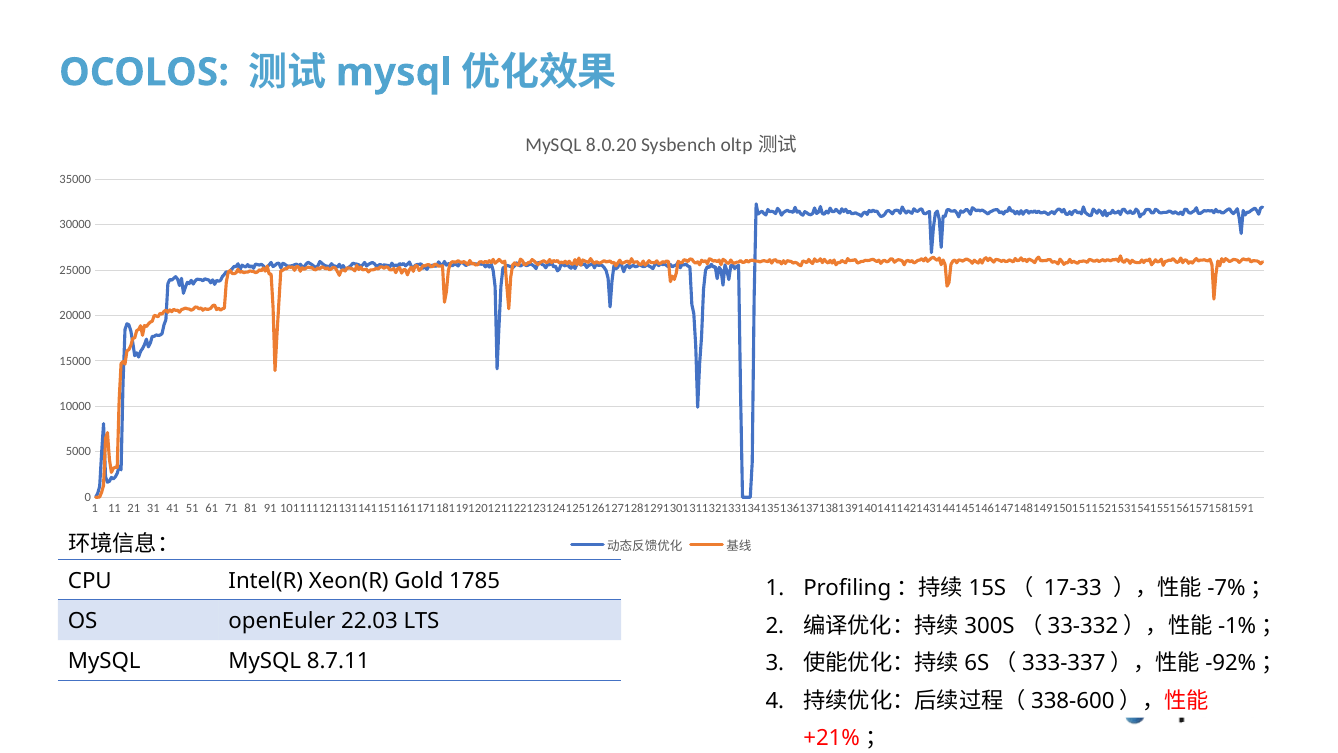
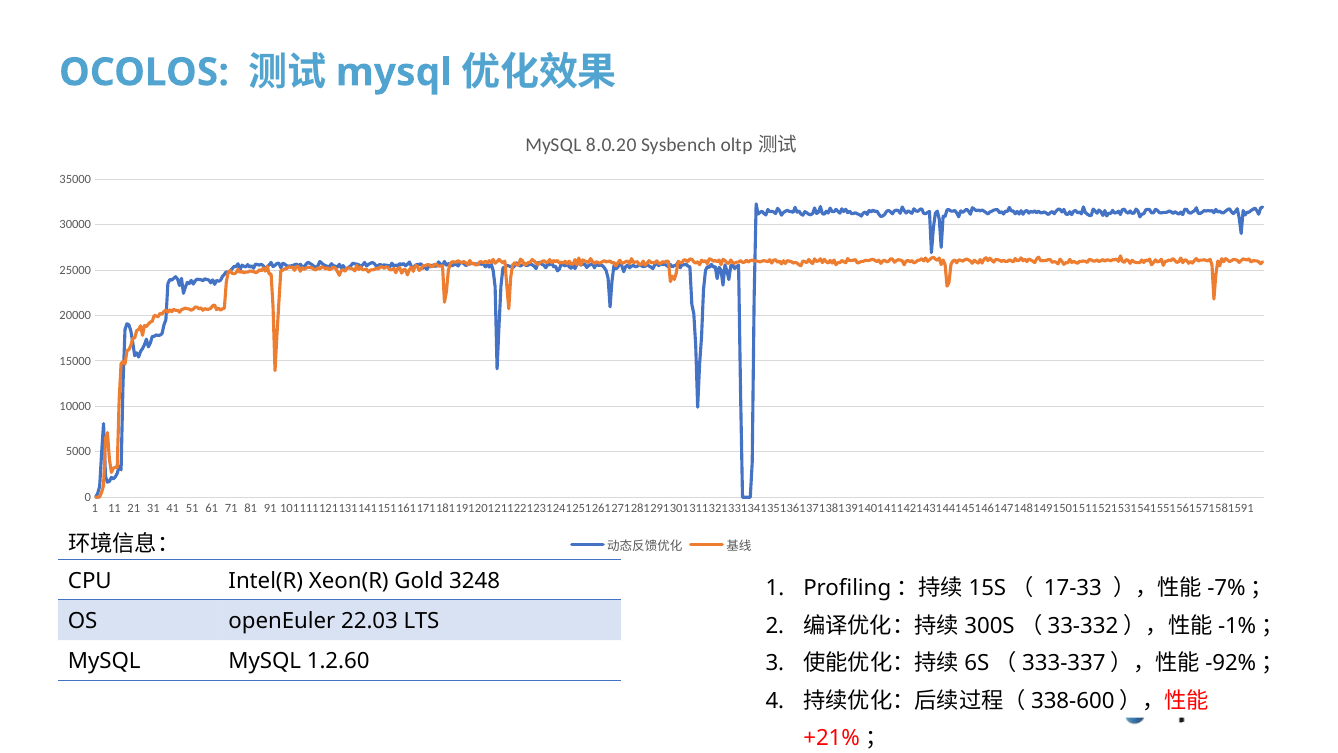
1785: 1785 -> 3248
8.7.11: 8.7.11 -> 1.2.60
